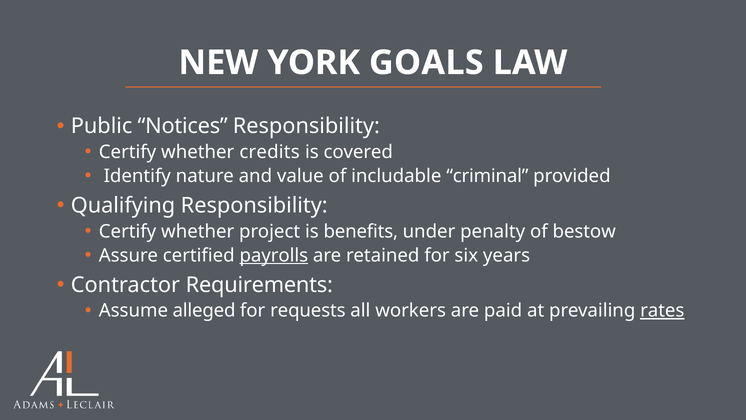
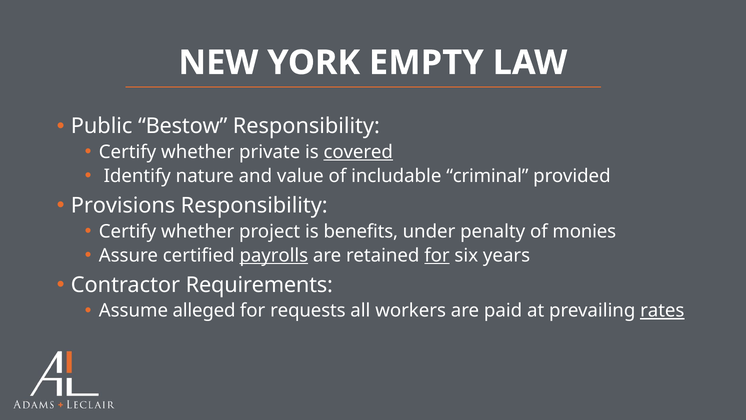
GOALS: GOALS -> EMPTY
Notices: Notices -> Bestow
credits: credits -> private
covered underline: none -> present
Qualifying: Qualifying -> Provisions
bestow: bestow -> monies
for at (437, 255) underline: none -> present
